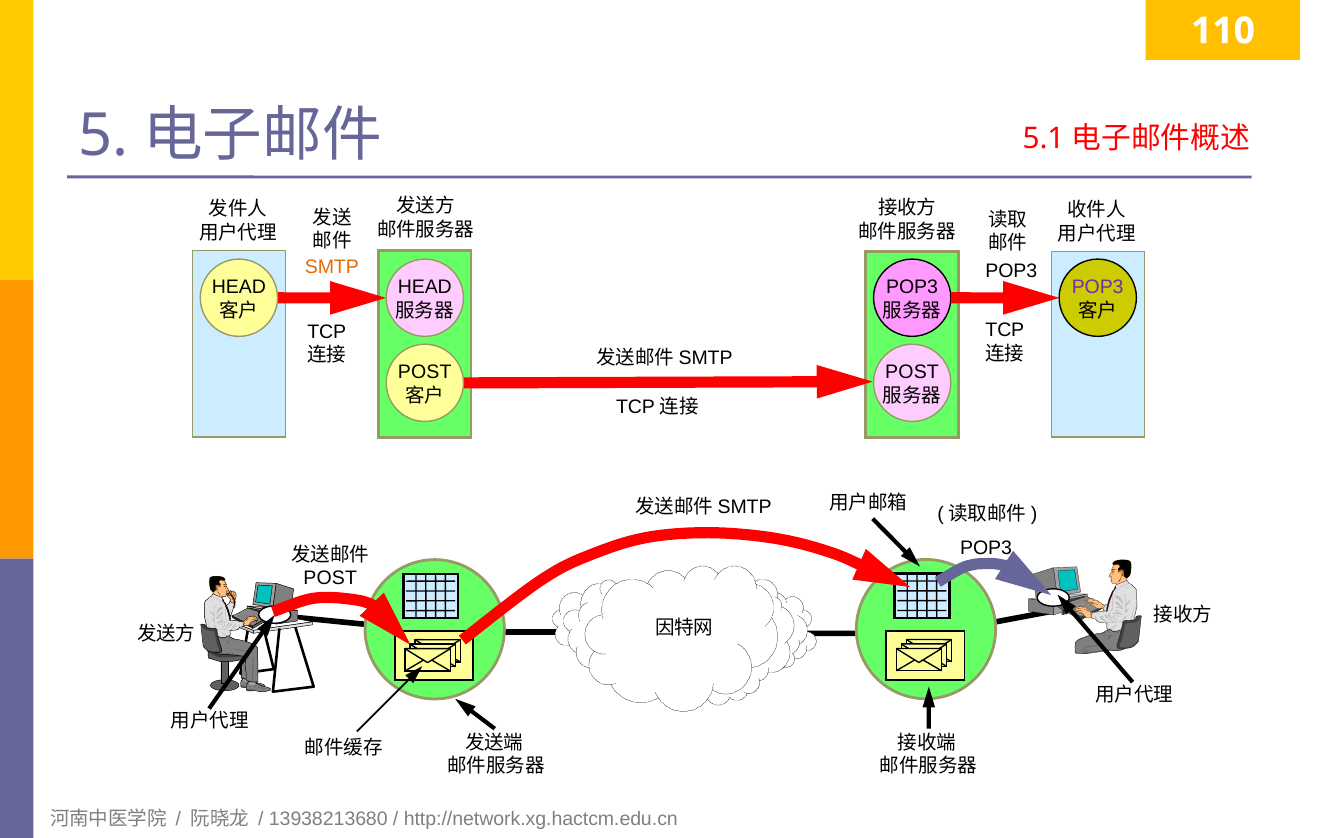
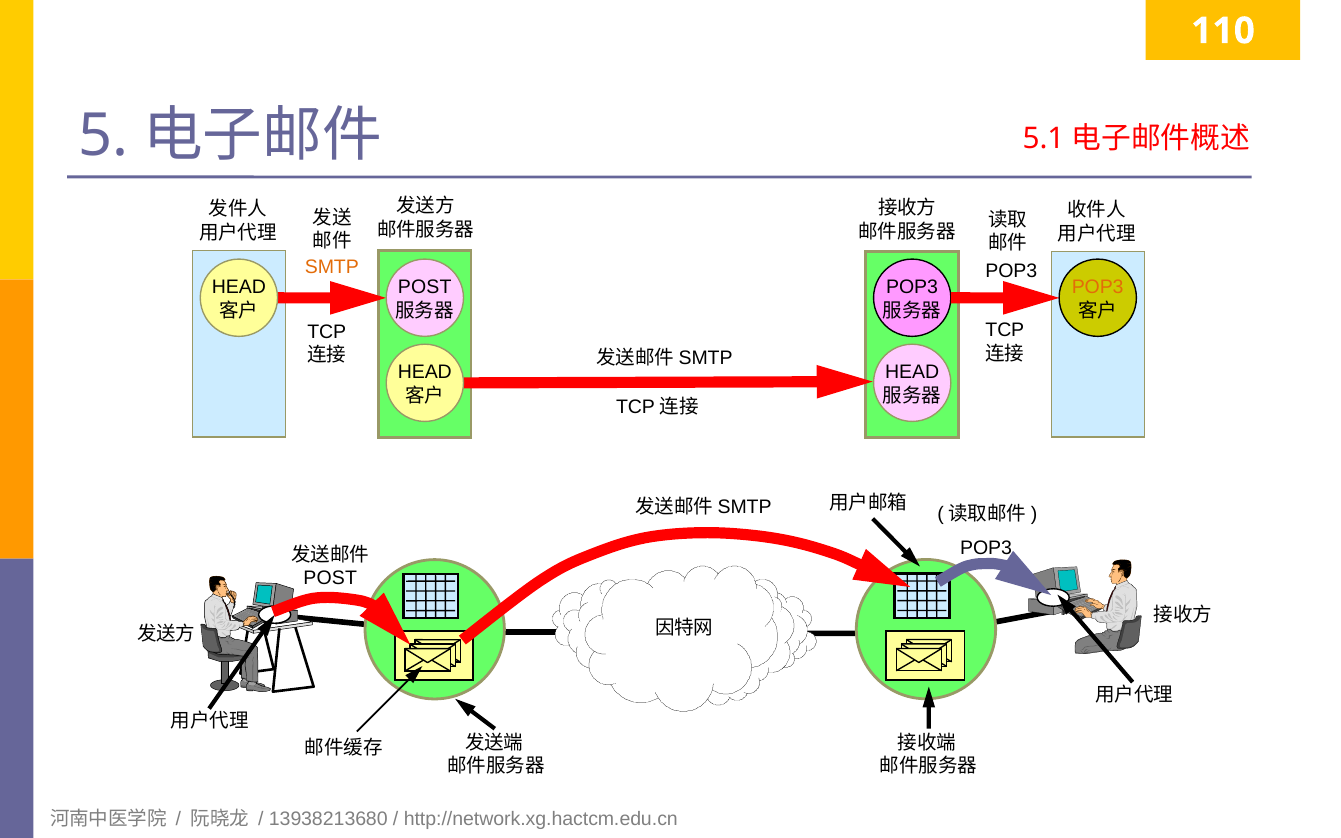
HEAD at (425, 287): HEAD -> POST
POP3 at (1098, 287) colour: purple -> orange
POST at (425, 372): POST -> HEAD
POST at (912, 372): POST -> HEAD
